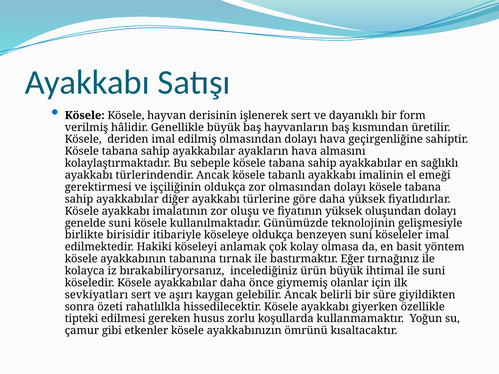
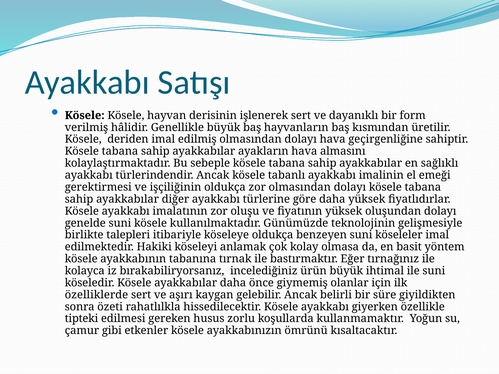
birisidir: birisidir -> talepleri
sevkiyatları: sevkiyatları -> özelliklerde
